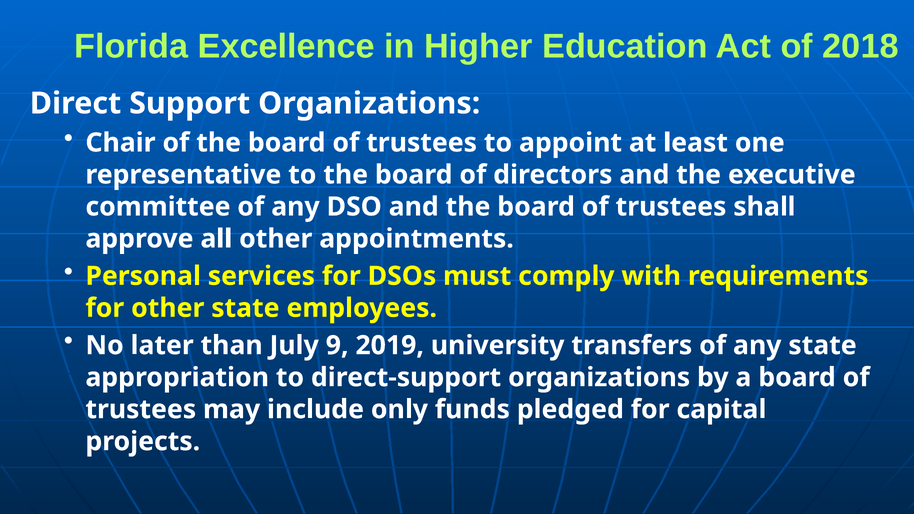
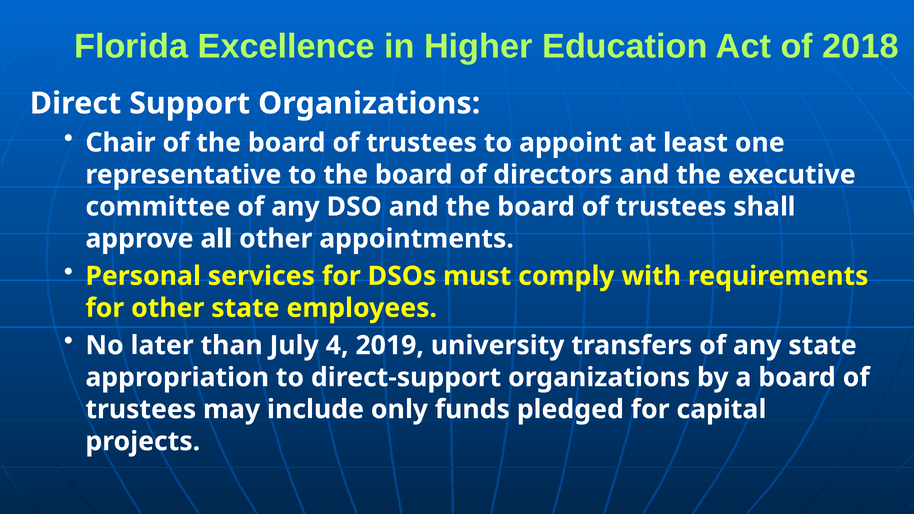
9: 9 -> 4
